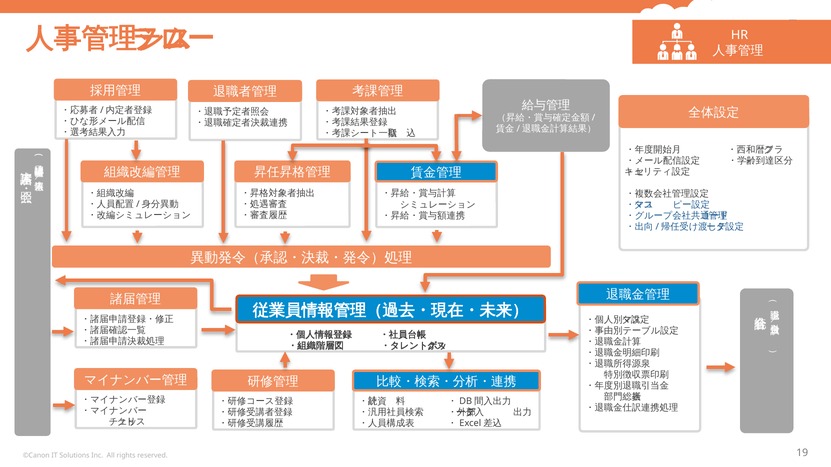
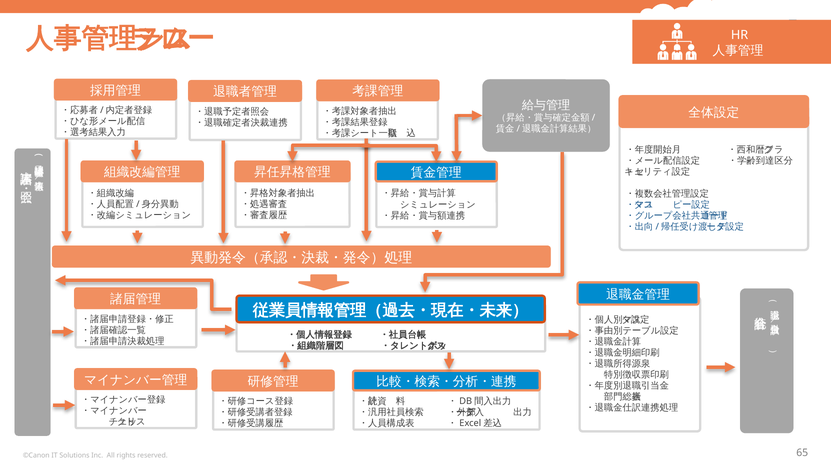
19: 19 -> 65
